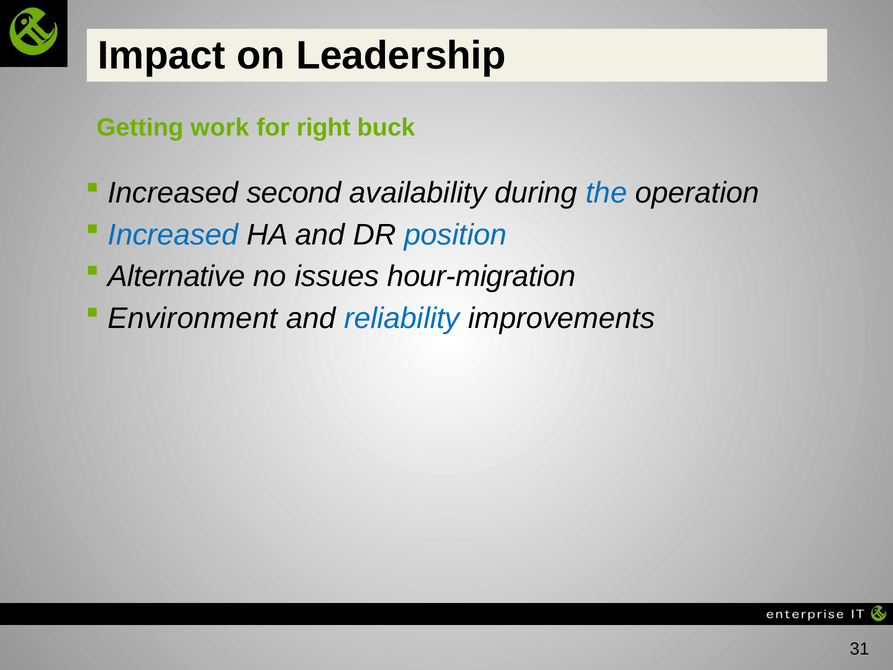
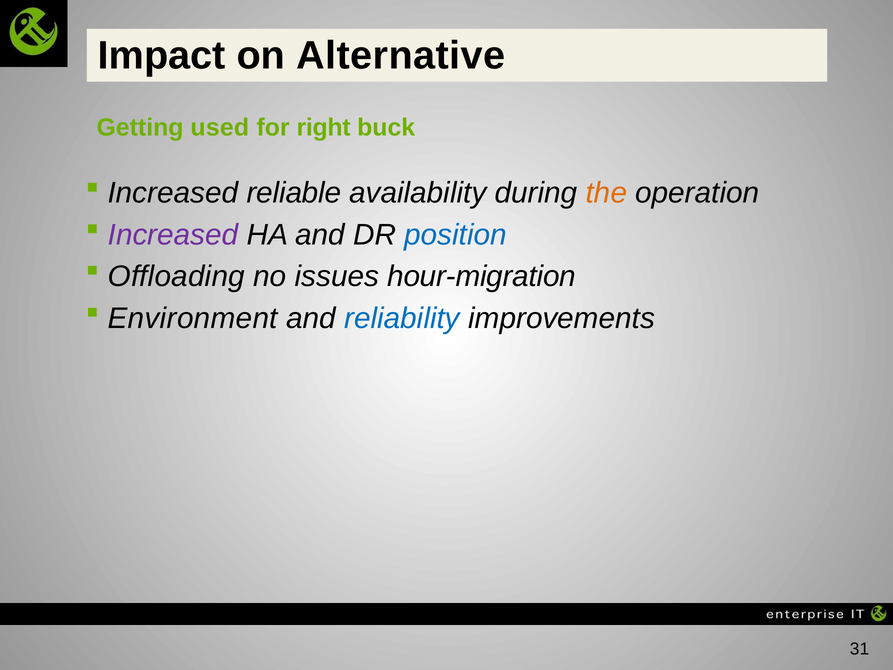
Leadership: Leadership -> Alternative
work: work -> used
second: second -> reliable
the colour: blue -> orange
Increased at (173, 235) colour: blue -> purple
Alternative: Alternative -> Offloading
